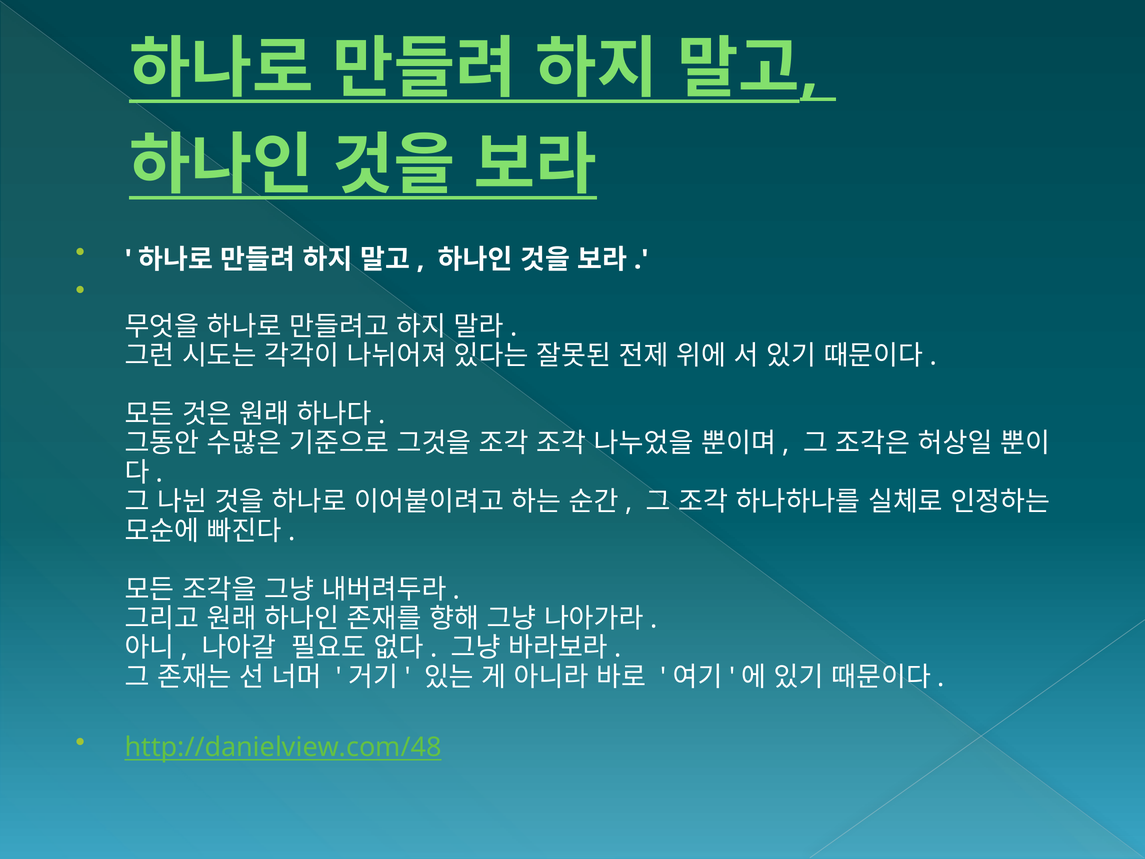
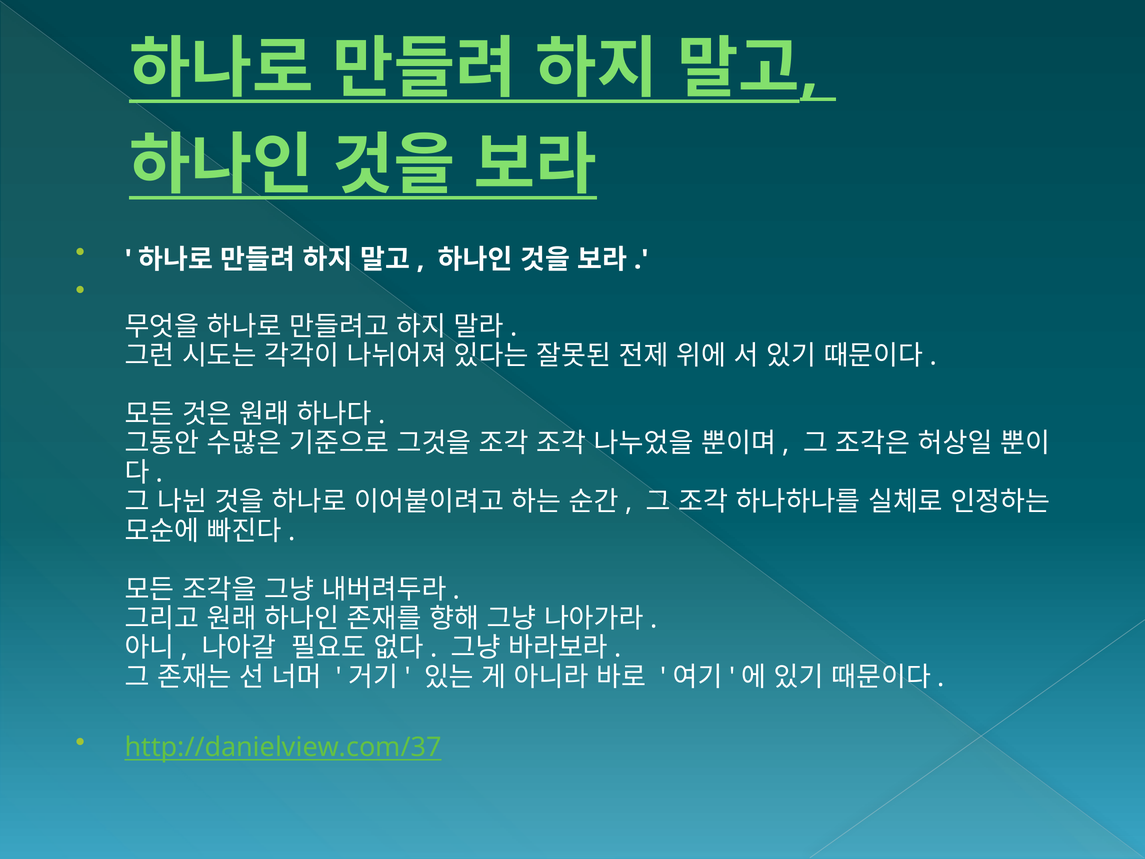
http://danielview.com/48: http://danielview.com/48 -> http://danielview.com/37
